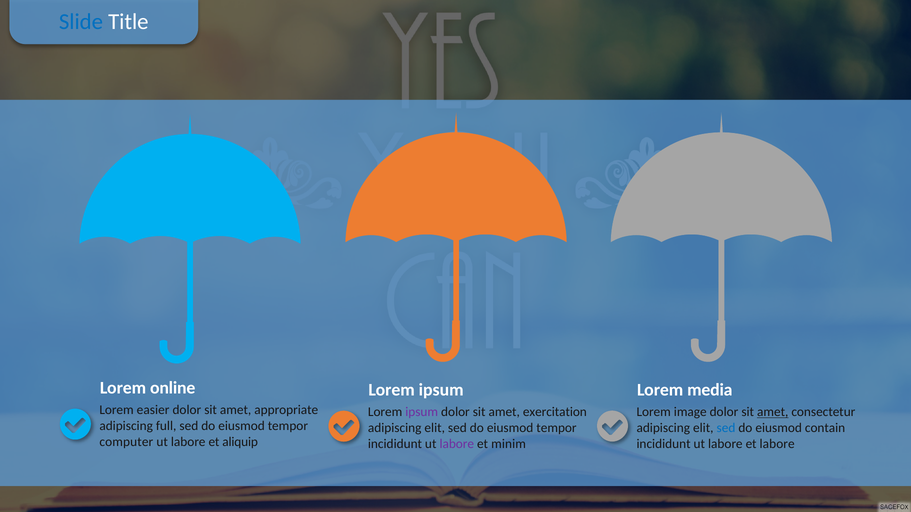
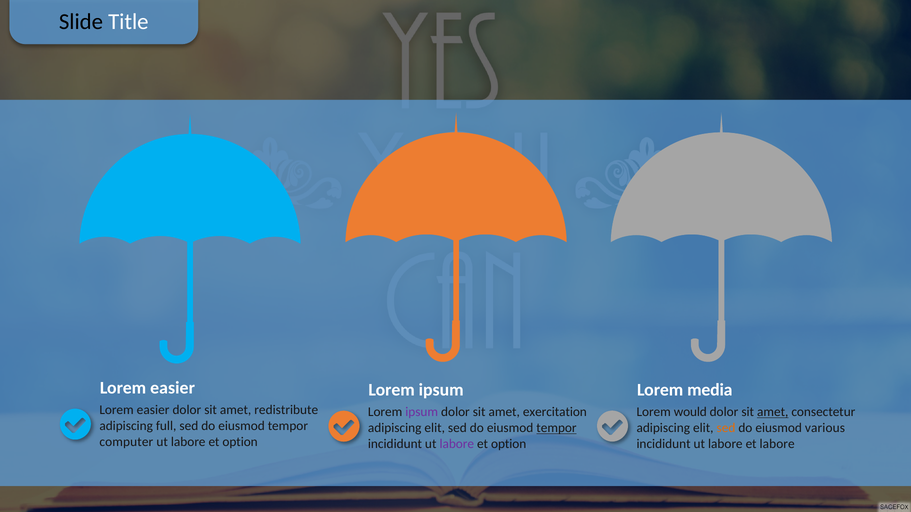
Slide colour: blue -> black
online at (173, 388): online -> easier
appropriate: appropriate -> redistribute
image: image -> would
sed at (726, 428) colour: blue -> orange
contain: contain -> various
tempor at (556, 428) underline: none -> present
aliquip at (240, 442): aliquip -> option
minim at (509, 444): minim -> option
